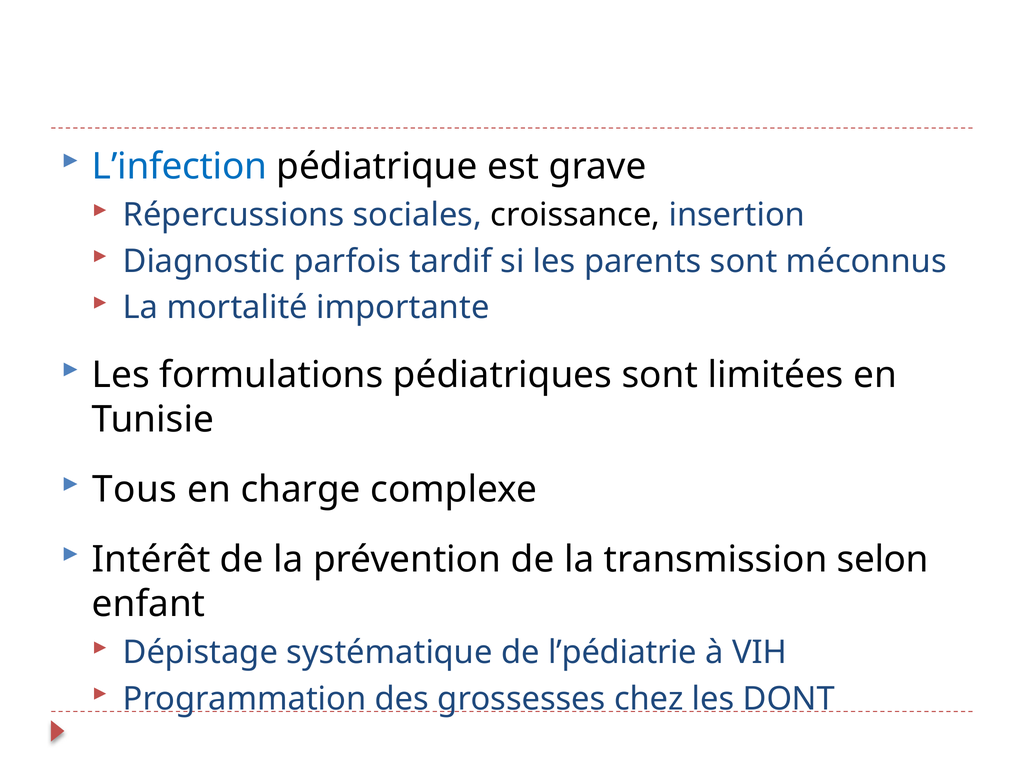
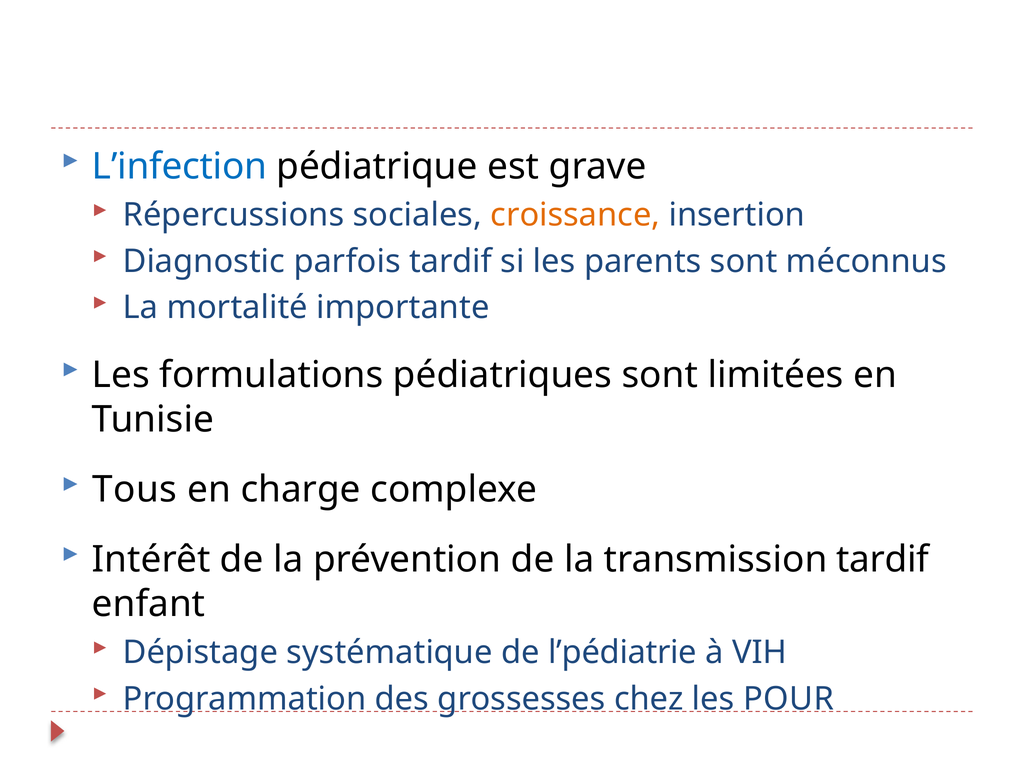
croissance colour: black -> orange
transmission selon: selon -> tardif
DONT: DONT -> POUR
